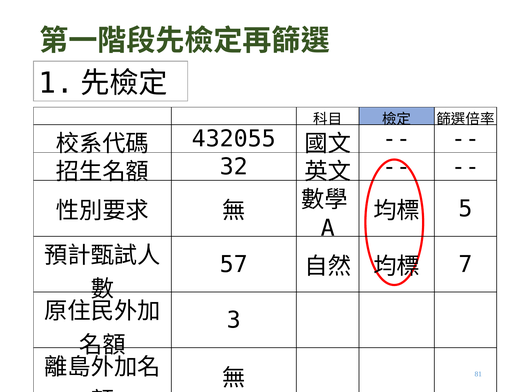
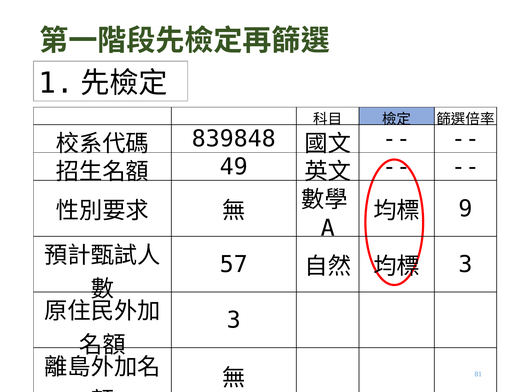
432055: 432055 -> 839848
32: 32 -> 49
5: 5 -> 9
7 at (466, 265): 7 -> 3
